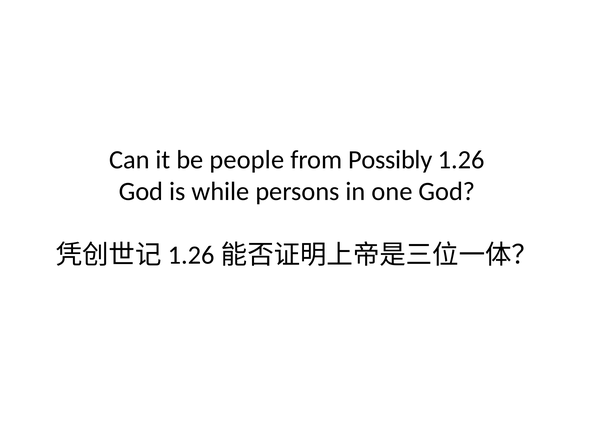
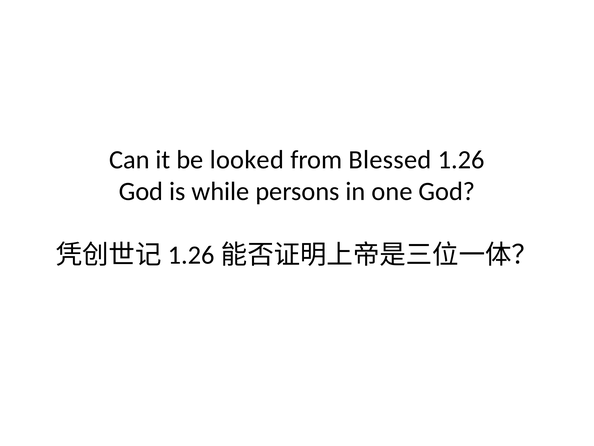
people: people -> looked
Possibly: Possibly -> Blessed
